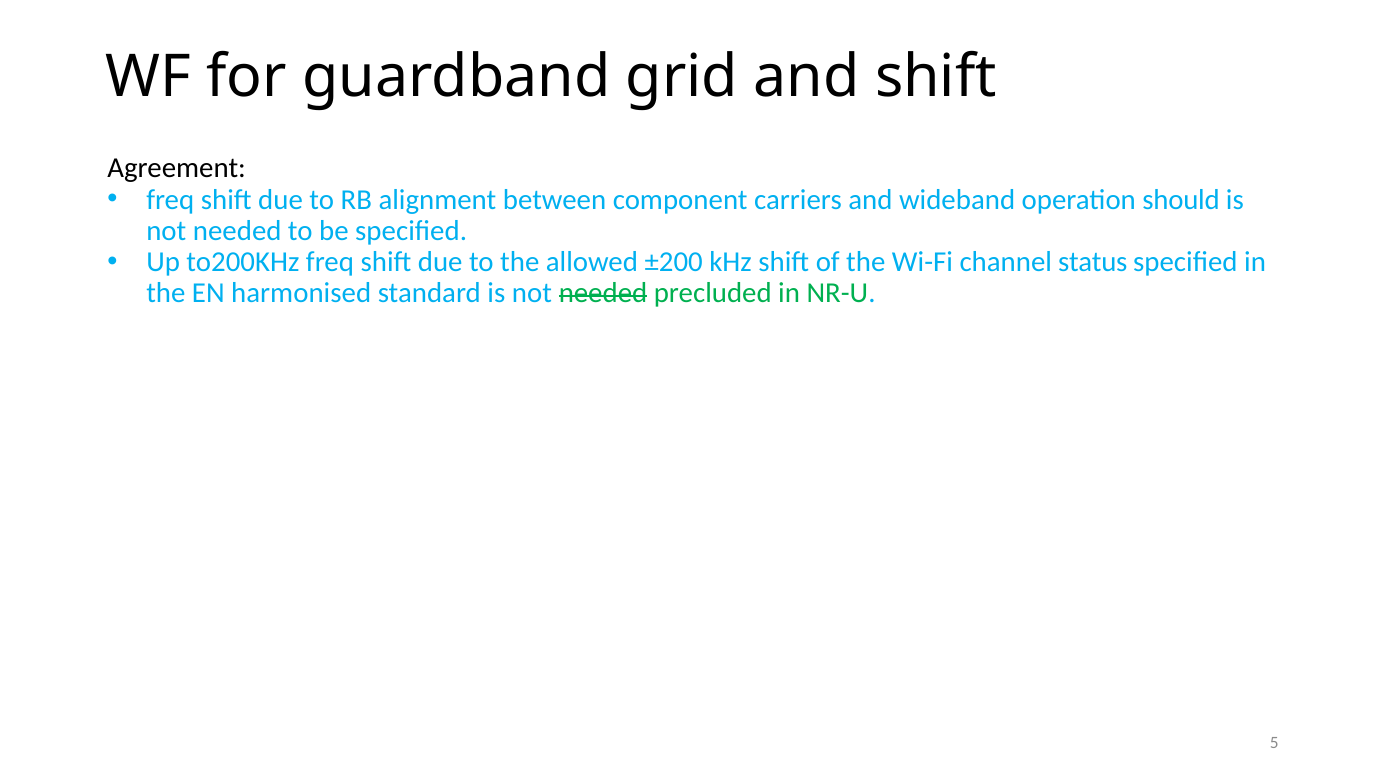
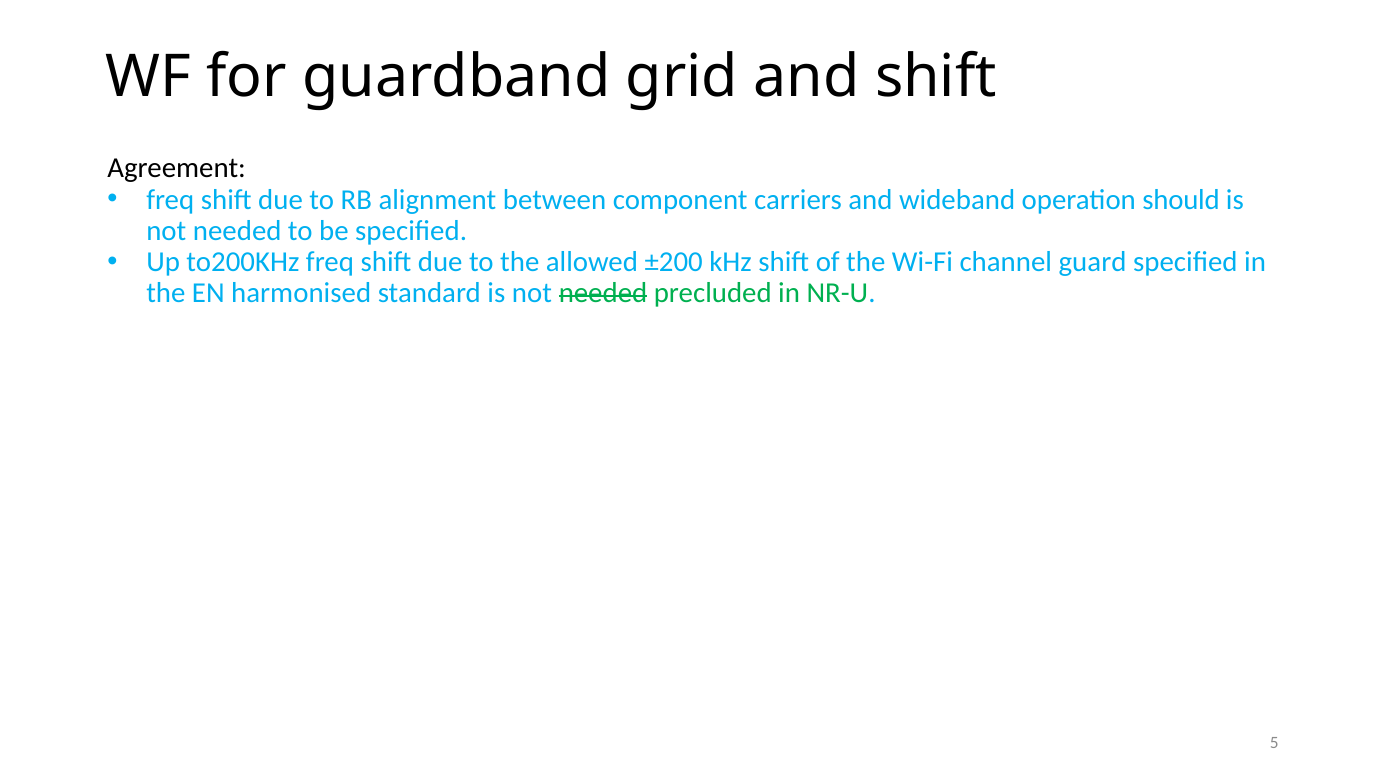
status: status -> guard
